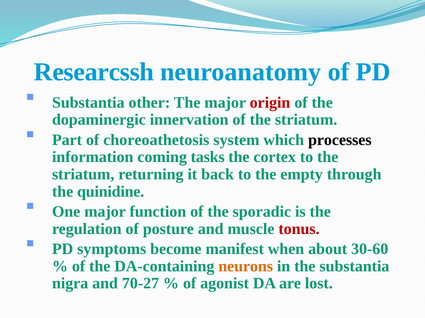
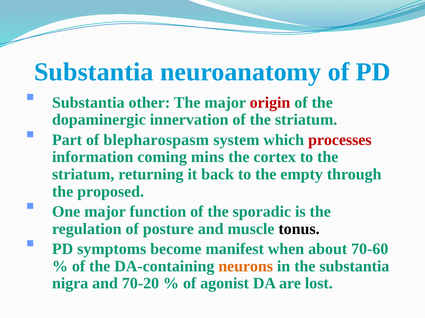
Researcssh at (94, 72): Researcssh -> Substantia
choreoathetosis: choreoathetosis -> blepharospasm
processes colour: black -> red
tasks: tasks -> mins
quinidine: quinidine -> proposed
tonus colour: red -> black
30-60: 30-60 -> 70-60
70-27: 70-27 -> 70-20
